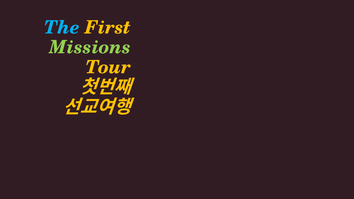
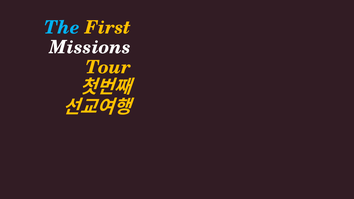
Missions colour: light green -> white
